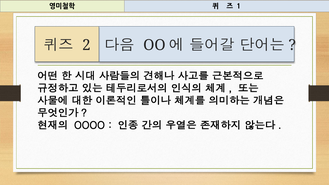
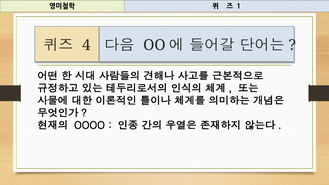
2: 2 -> 4
